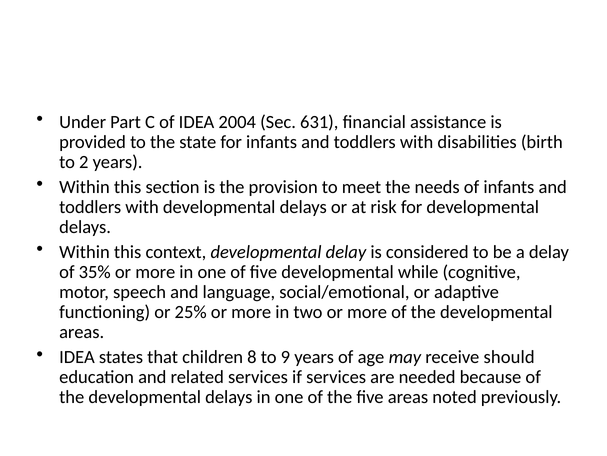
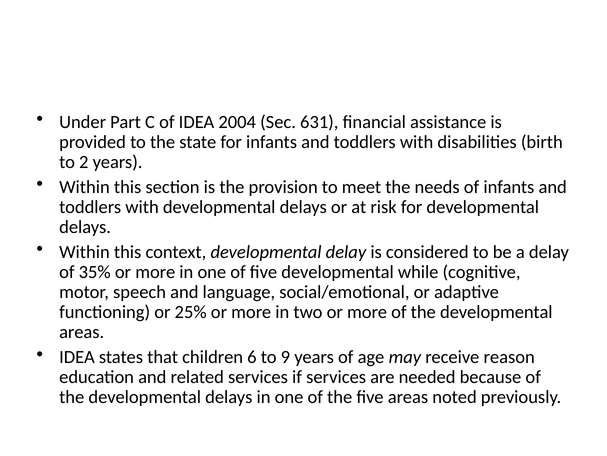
8: 8 -> 6
should: should -> reason
